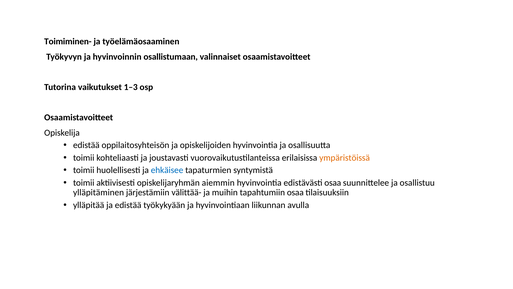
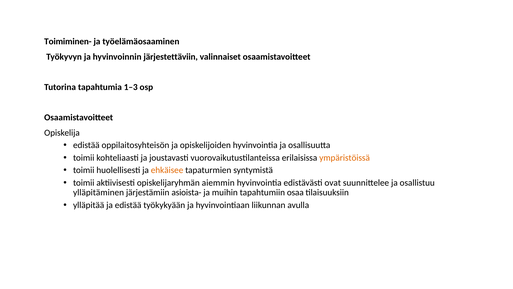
osallistumaan: osallistumaan -> järjestettäviin
vaikutukset: vaikutukset -> tapahtumia
ehkäisee colour: blue -> orange
edistävästi osaa: osaa -> ovat
välittää-: välittää- -> asioista-
